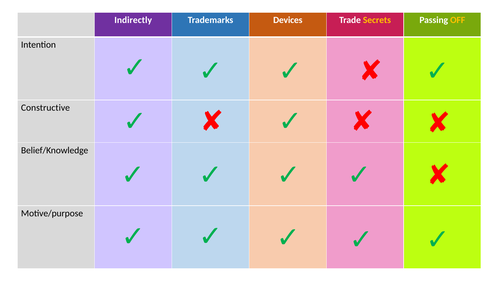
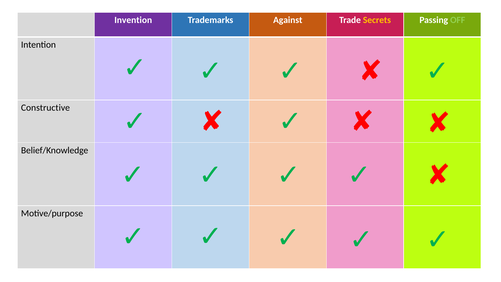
Indirectly: Indirectly -> Invention
Devices: Devices -> Against
OFF colour: yellow -> light green
